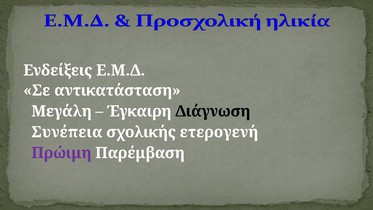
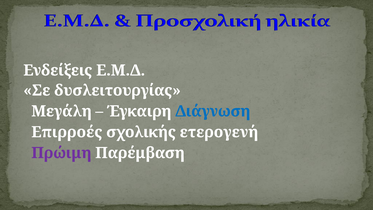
αντικατάσταση: αντικατάσταση -> δυσλειτουργίας
Διάγνωση colour: black -> blue
Συνέπεια: Συνέπεια -> Επιρροές
